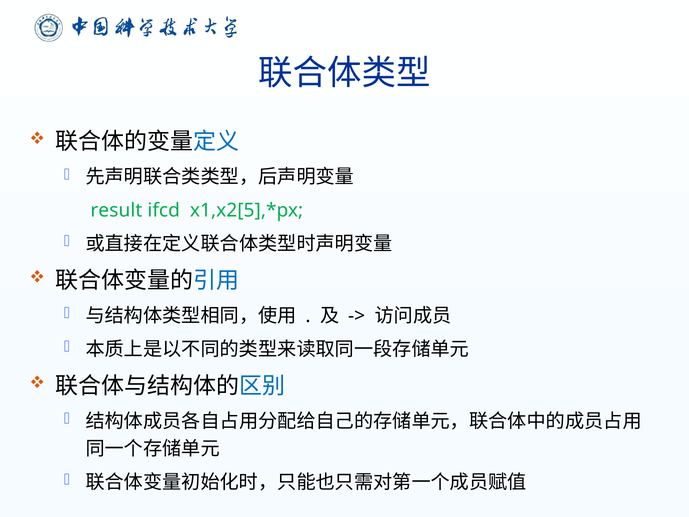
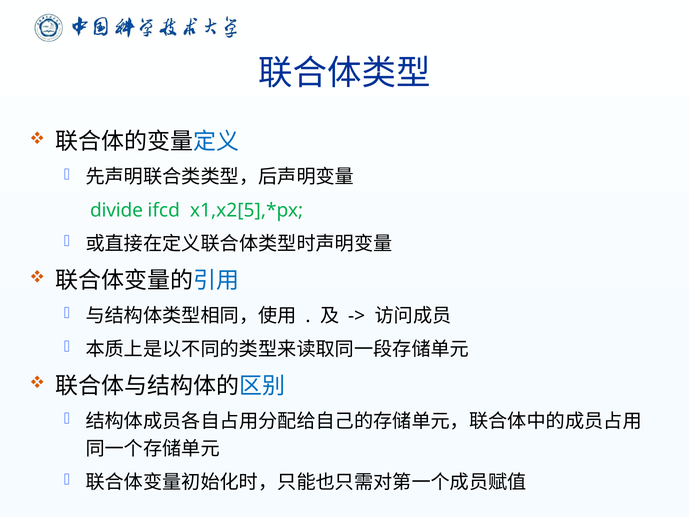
result: result -> divide
